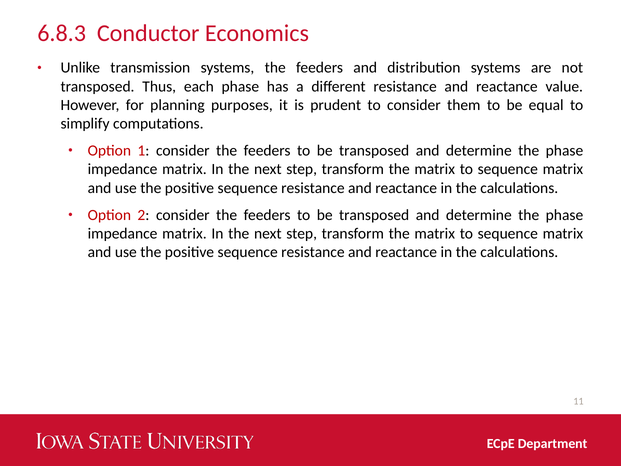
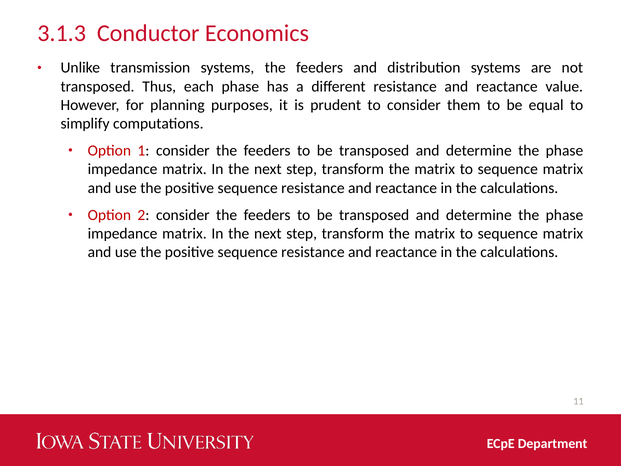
6.8.3: 6.8.3 -> 3.1.3
